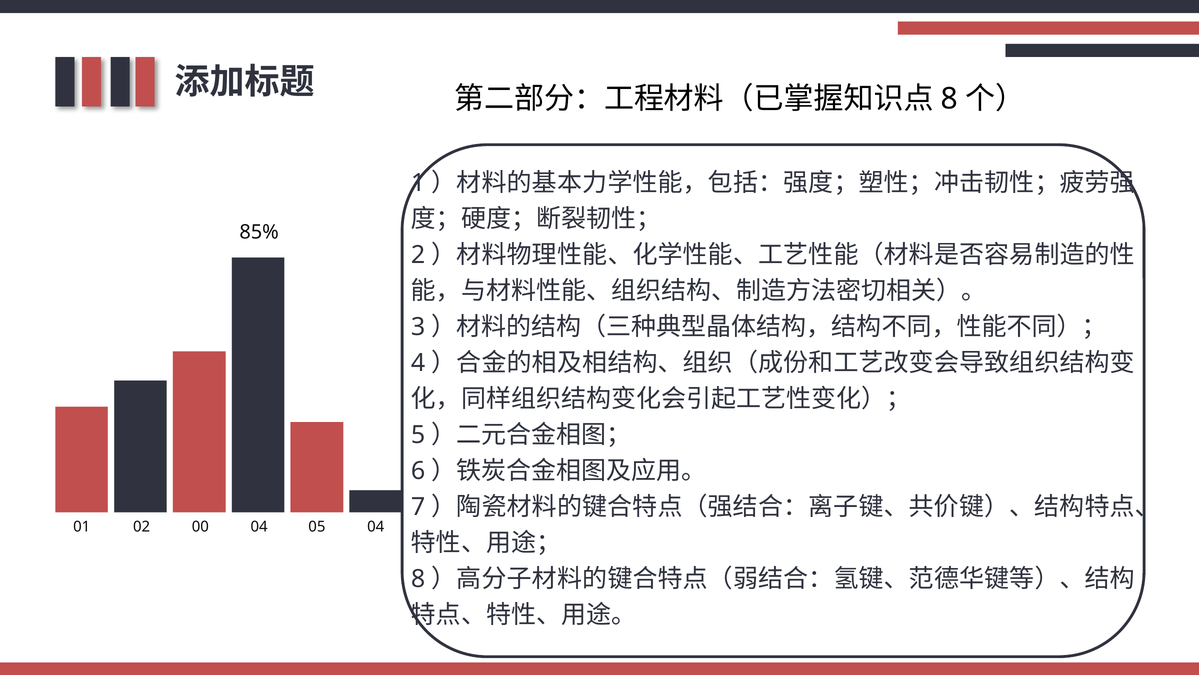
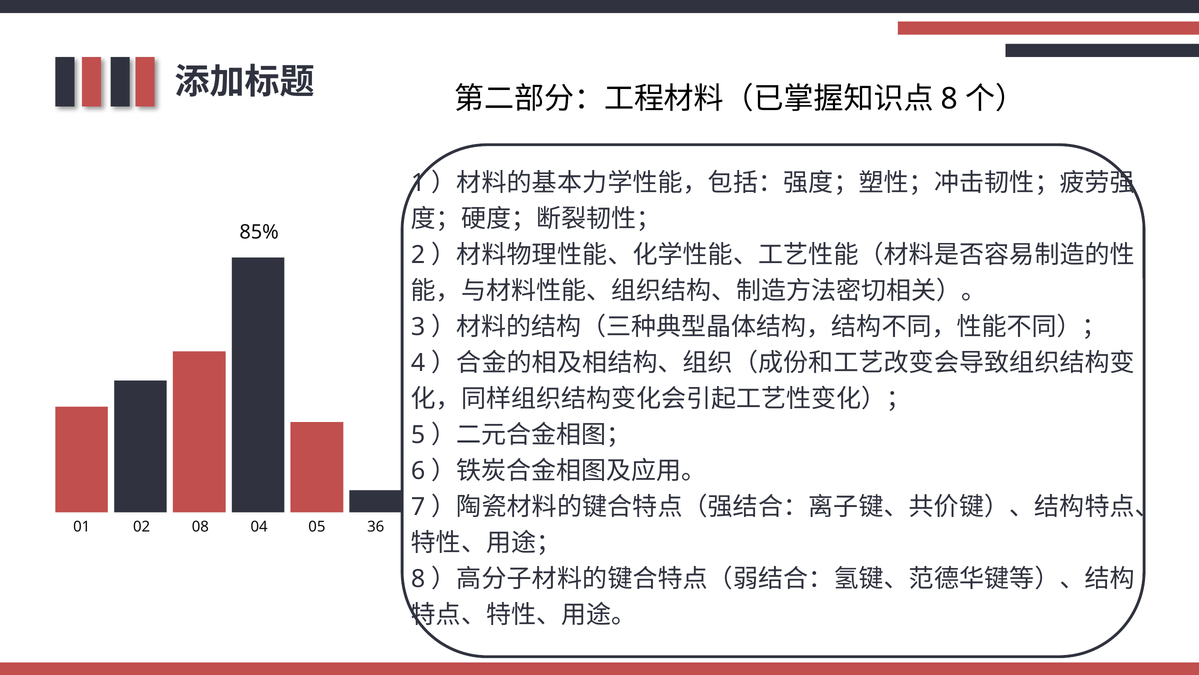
00: 00 -> 08
05 04: 04 -> 36
